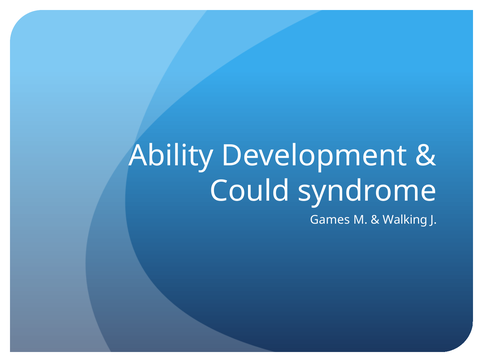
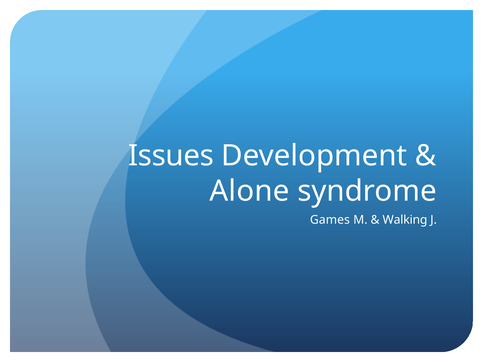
Ability: Ability -> Issues
Could: Could -> Alone
